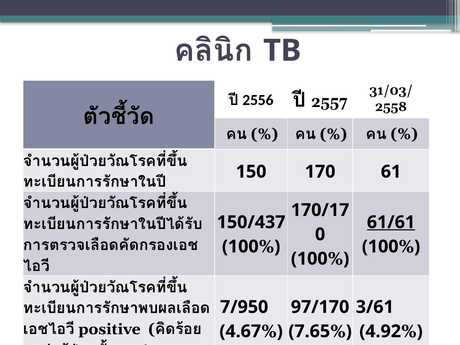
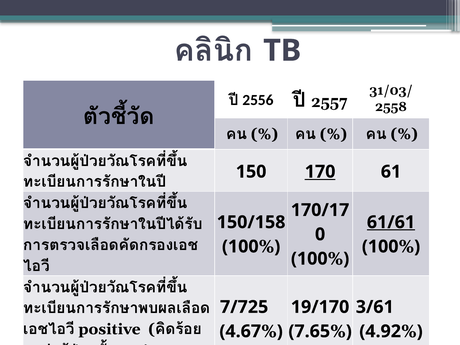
170 underline: none -> present
150/437: 150/437 -> 150/158
7/950: 7/950 -> 7/725
97/170: 97/170 -> 19/170
